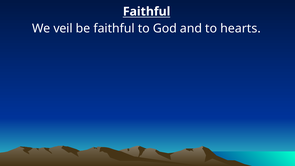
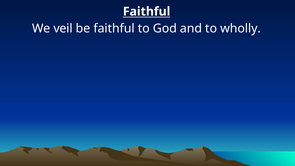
hearts: hearts -> wholly
